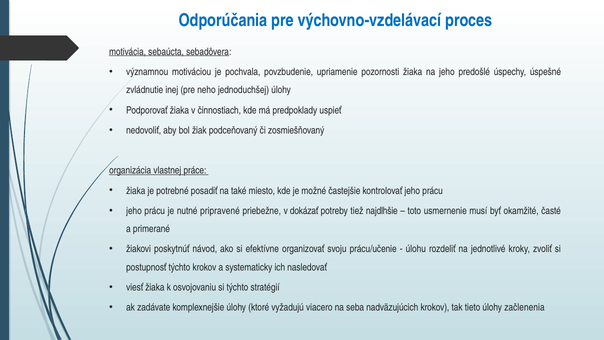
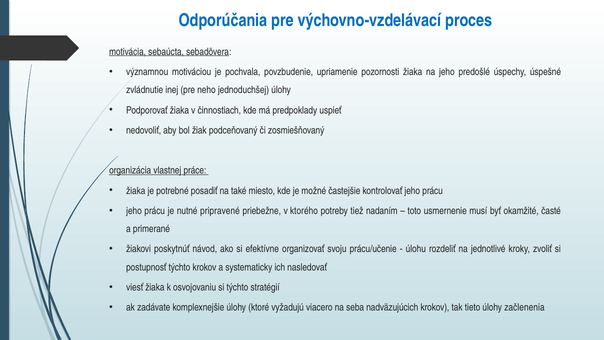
dokázať: dokázať -> ktorého
najdlhšie: najdlhšie -> nadaním
